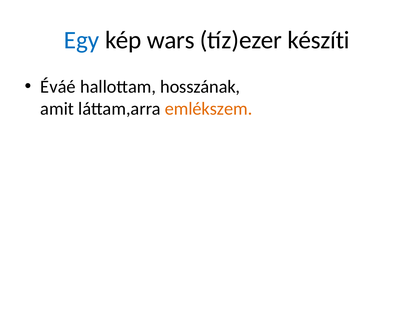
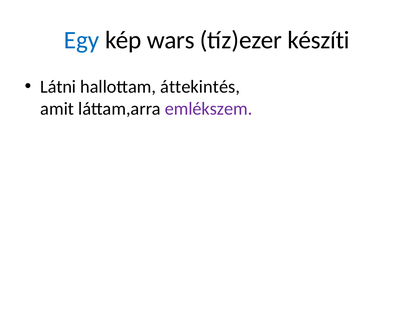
Éváé: Éváé -> Látni
hosszának: hosszának -> áttekintés
emlékszem colour: orange -> purple
